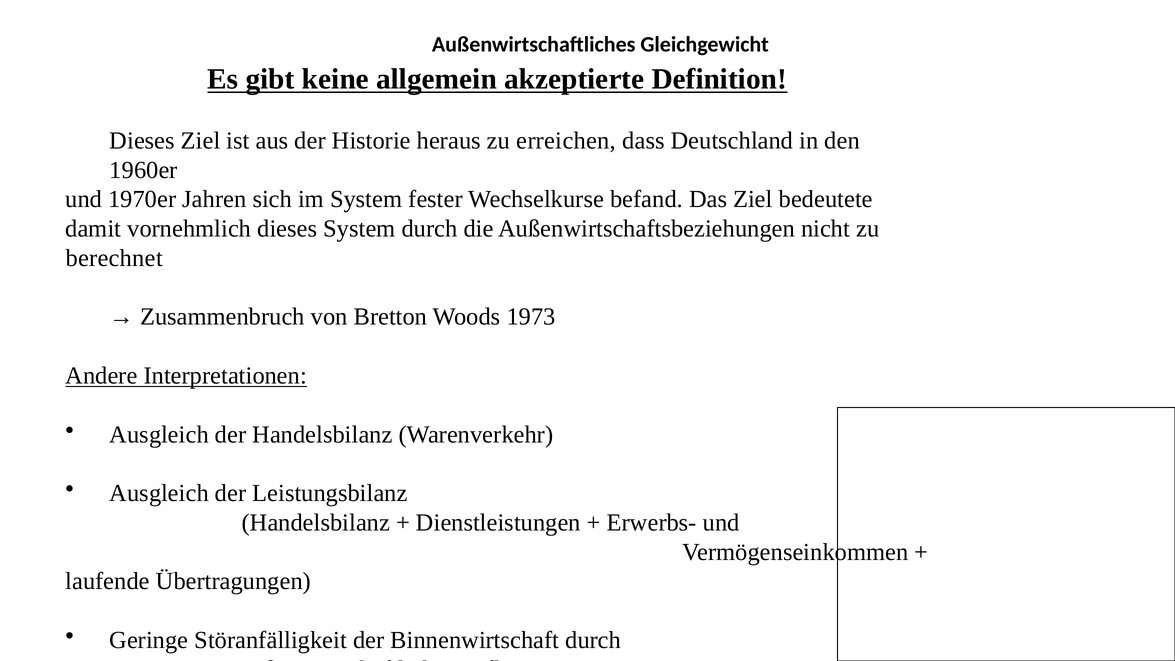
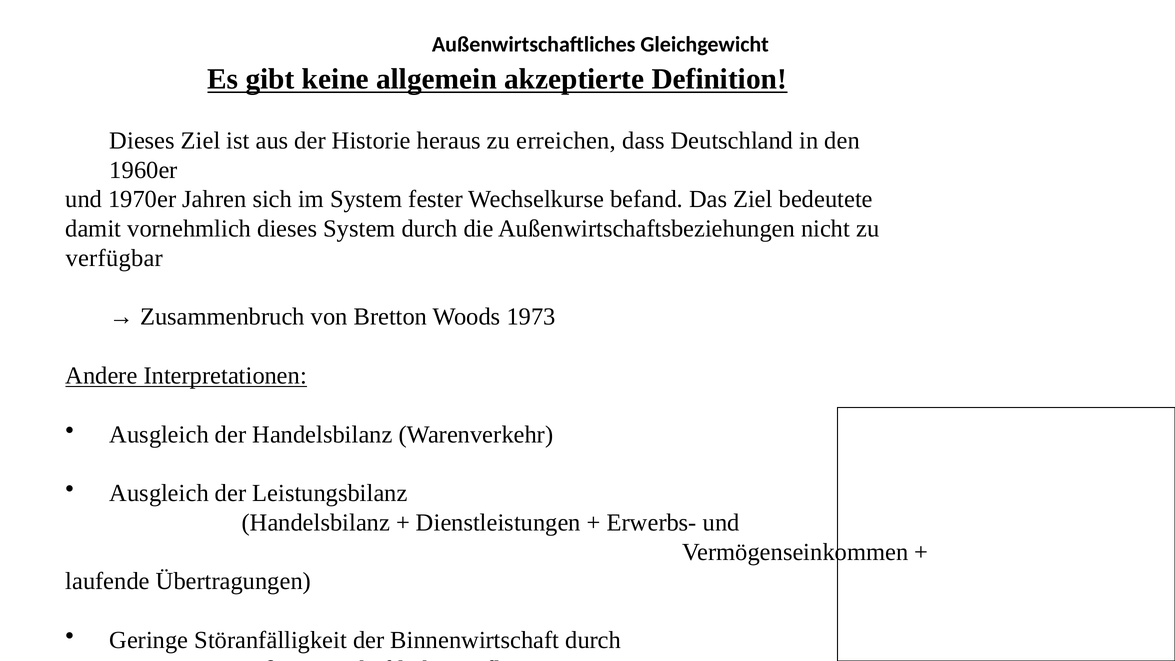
berechnet: berechnet -> verfügbar
